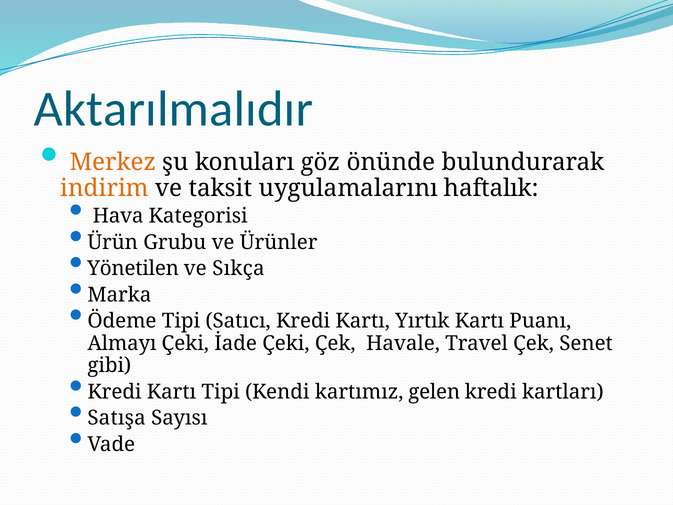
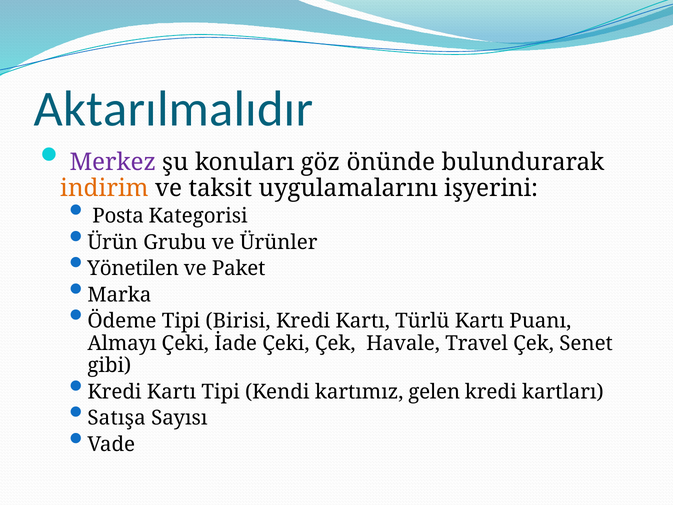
Merkez colour: orange -> purple
haftalık: haftalık -> işyerini
Hava: Hava -> Posta
Sıkça: Sıkça -> Paket
Satıcı: Satıcı -> Birisi
Yırtık: Yırtık -> Türlü
